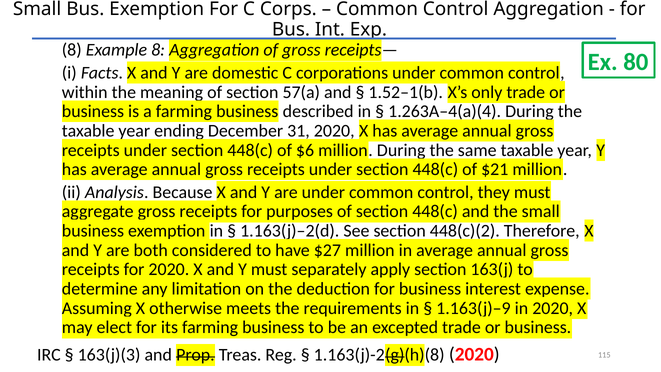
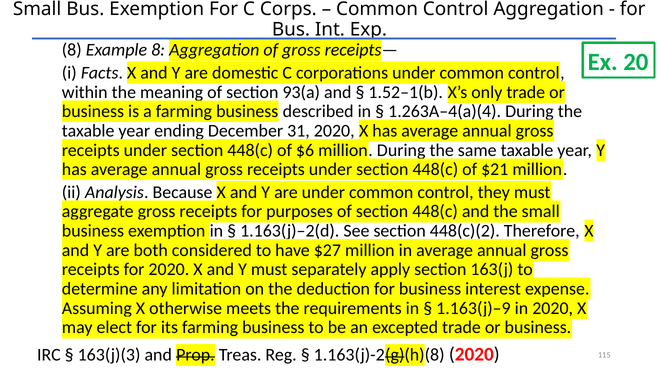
80: 80 -> 20
57(a: 57(a -> 93(a
